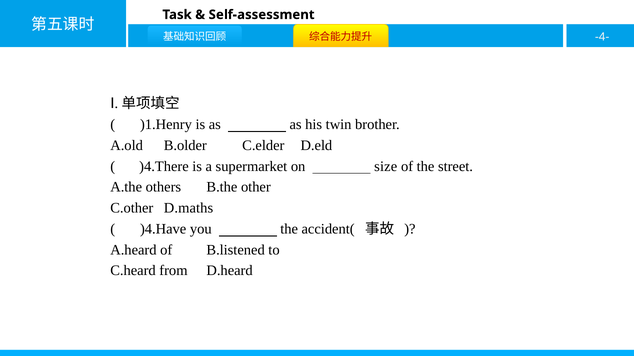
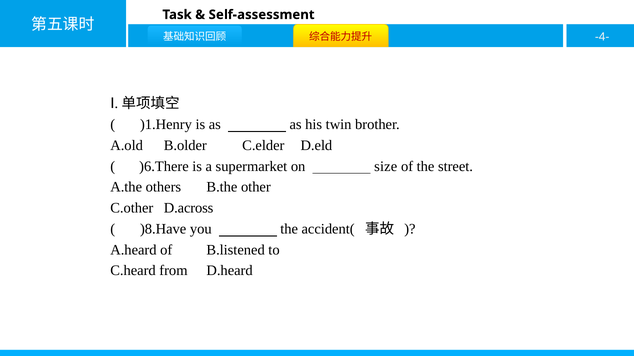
)4.There: )4.There -> )6.There
D.maths: D.maths -> D.across
)4.Have: )4.Have -> )8.Have
